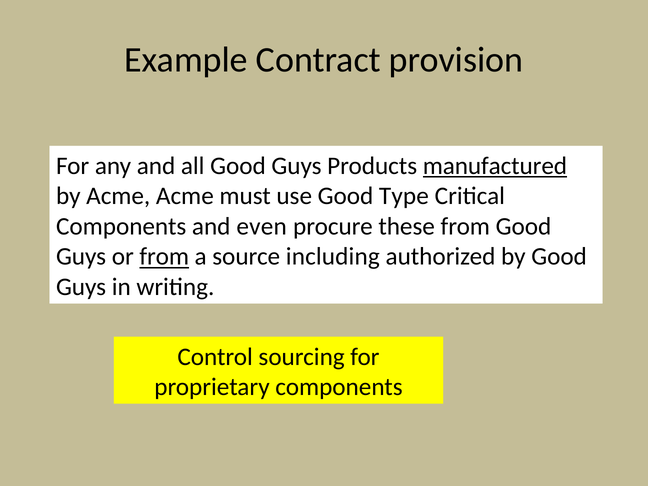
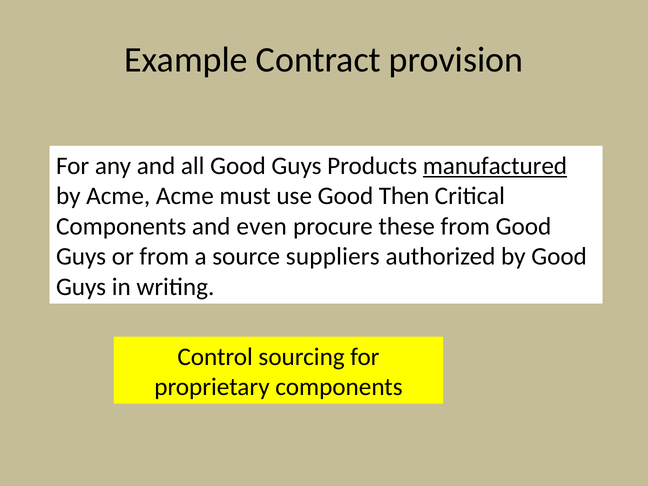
Type: Type -> Then
from at (164, 257) underline: present -> none
including: including -> suppliers
